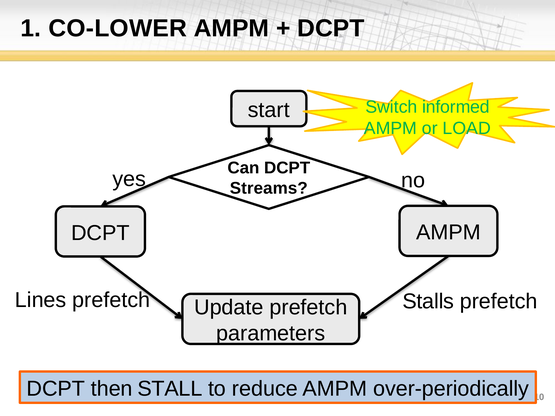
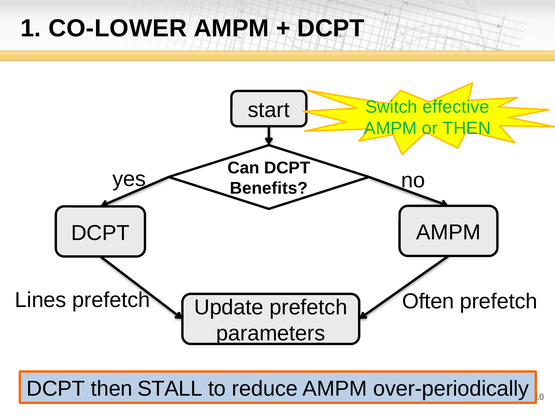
informed: informed -> effective
or LOAD: LOAD -> THEN
Streams: Streams -> Benefits
Stalls: Stalls -> Often
